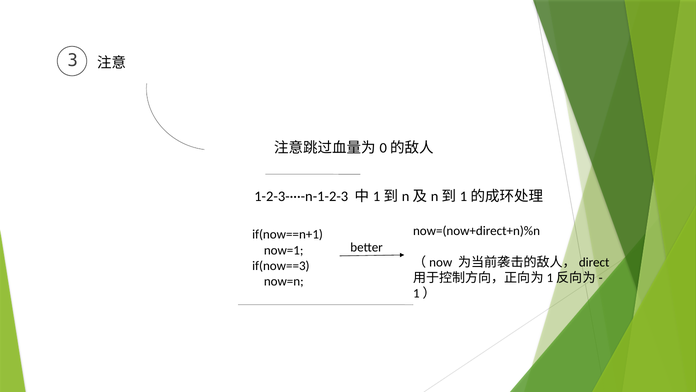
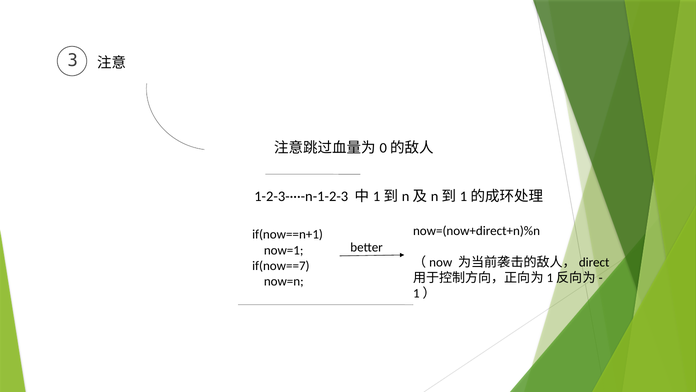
if(now==3: if(now==3 -> if(now==7
